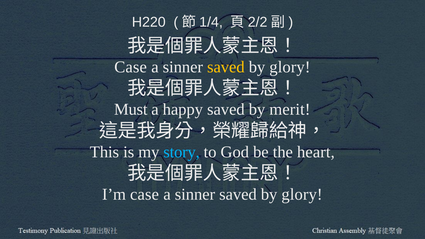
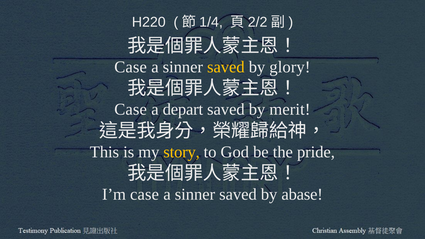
Must at (131, 110): Must -> Case
happy: happy -> depart
story colour: light blue -> yellow
heart: heart -> pride
glory at (302, 195): glory -> abase
